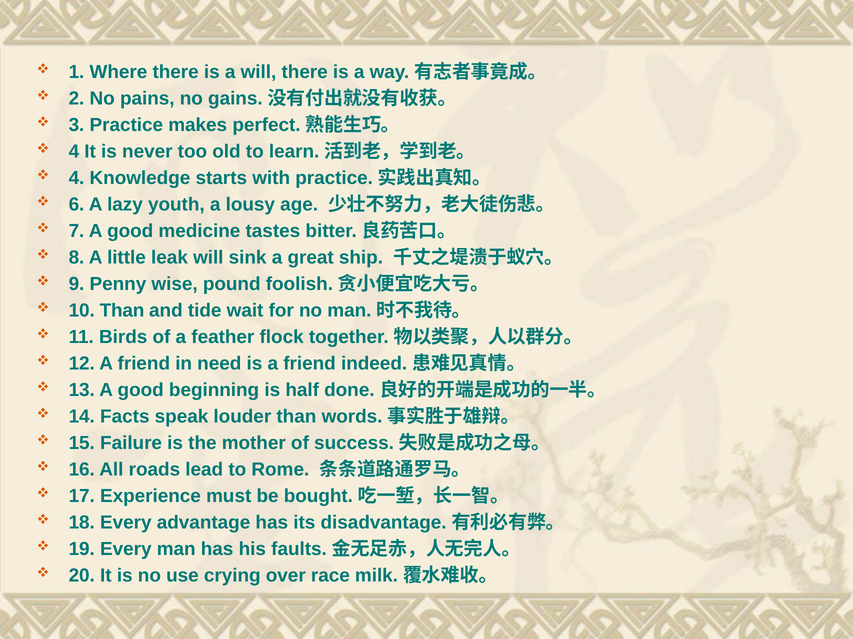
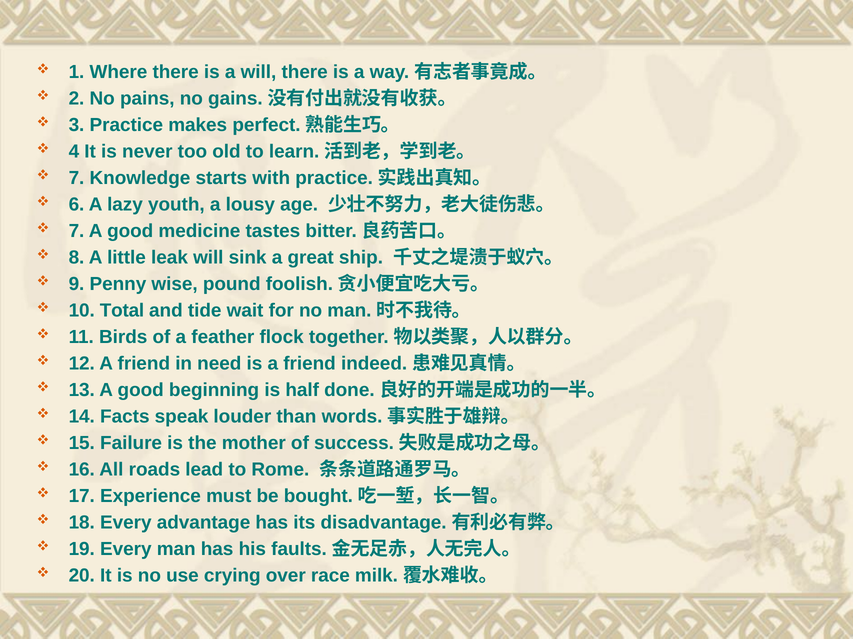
4 at (77, 178): 4 -> 7
10 Than: Than -> Total
